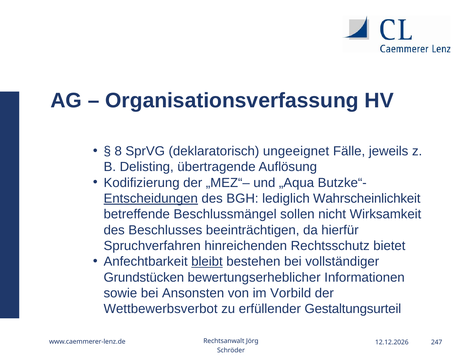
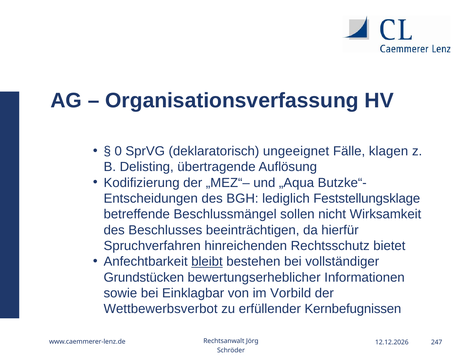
8: 8 -> 0
jeweils: jeweils -> klagen
Entscheidungen underline: present -> none
Wahrscheinlichkeit: Wahrscheinlichkeit -> Feststellungsklage
Ansonsten: Ansonsten -> Einklagbar
Gestaltungsurteil: Gestaltungsurteil -> Kernbefugnissen
